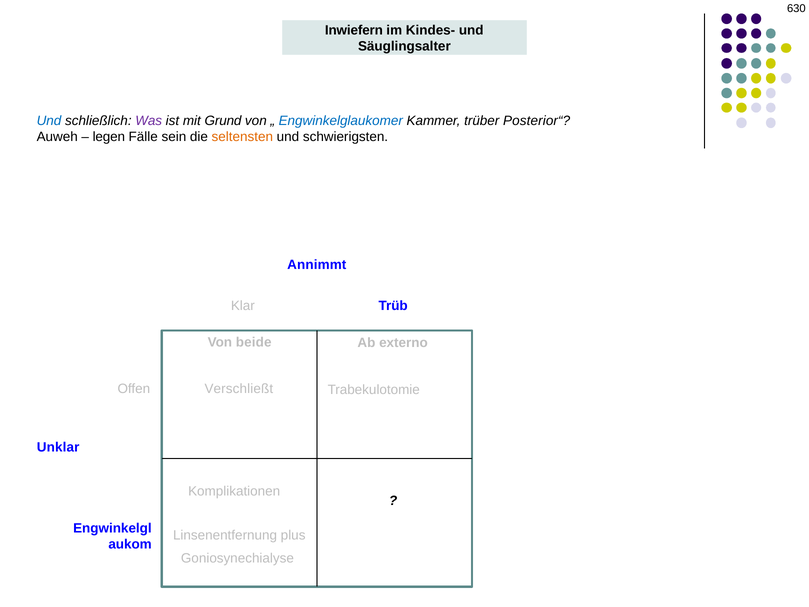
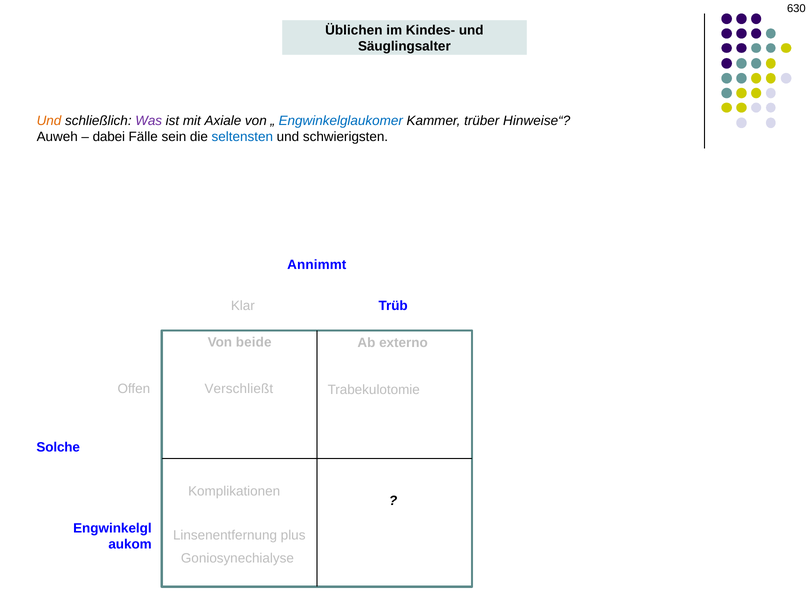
Inwiefern: Inwiefern -> Üblichen
Und at (49, 121) colour: blue -> orange
Grund: Grund -> Axiale
Posterior“: Posterior“ -> Hinweise“
legen: legen -> dabei
seltensten colour: orange -> blue
Unklar: Unklar -> Solche
